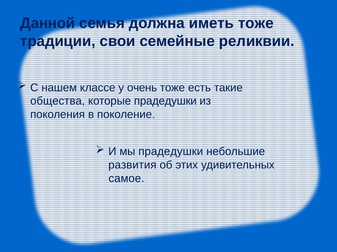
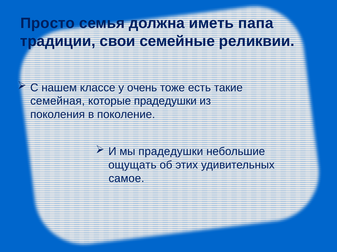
Данной: Данной -> Просто
иметь тоже: тоже -> папа
общества: общества -> семейная
развития: развития -> ощущать
